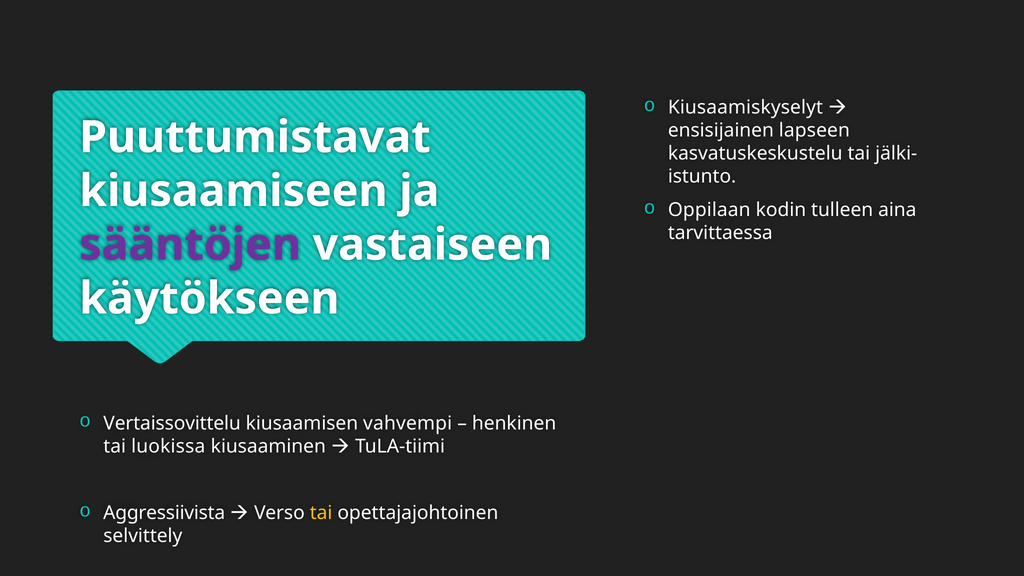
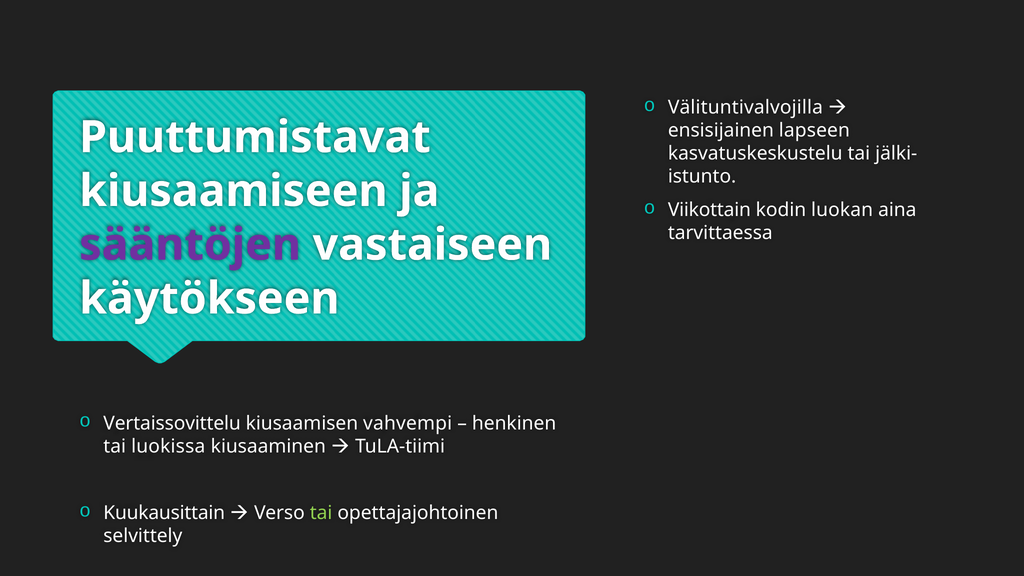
Kiusaamiskyselyt: Kiusaamiskyselyt -> Välituntivalvojilla
Oppilaan: Oppilaan -> Viikottain
tulleen: tulleen -> luokan
Aggressiivista: Aggressiivista -> Kuukausittain
tai at (321, 513) colour: yellow -> light green
